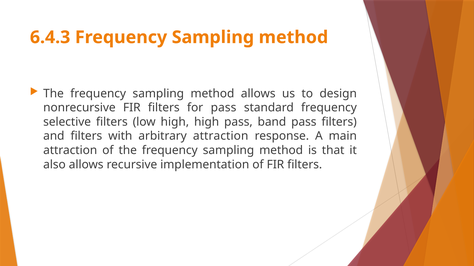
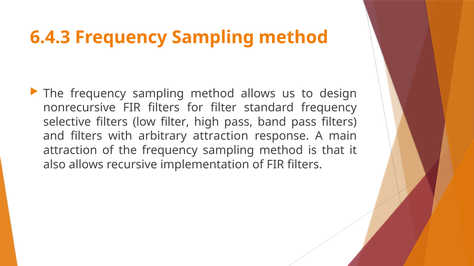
for pass: pass -> filter
low high: high -> filter
